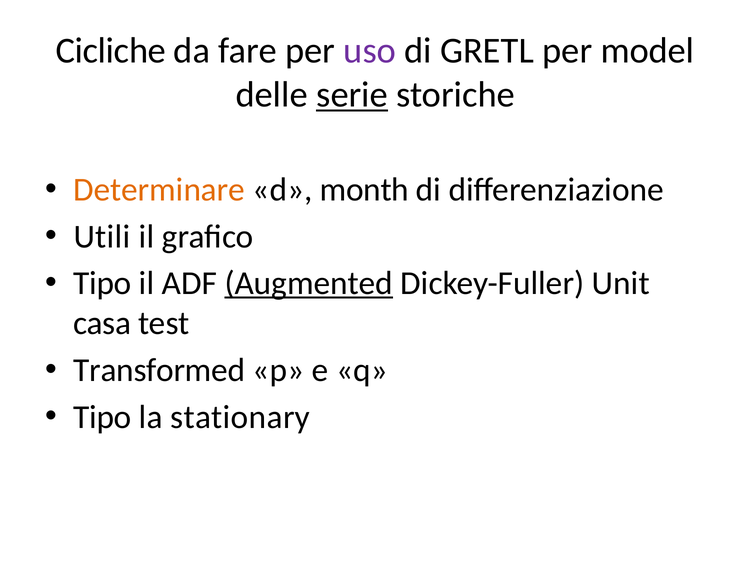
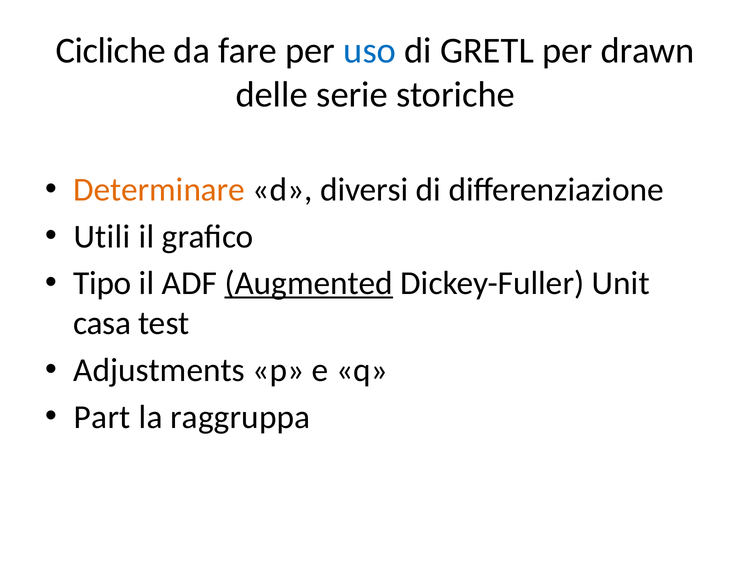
uso colour: purple -> blue
model: model -> drawn
serie underline: present -> none
month: month -> diversi
Transformed: Transformed -> Adjustments
Tipo at (102, 417): Tipo -> Part
stationary: stationary -> raggruppa
